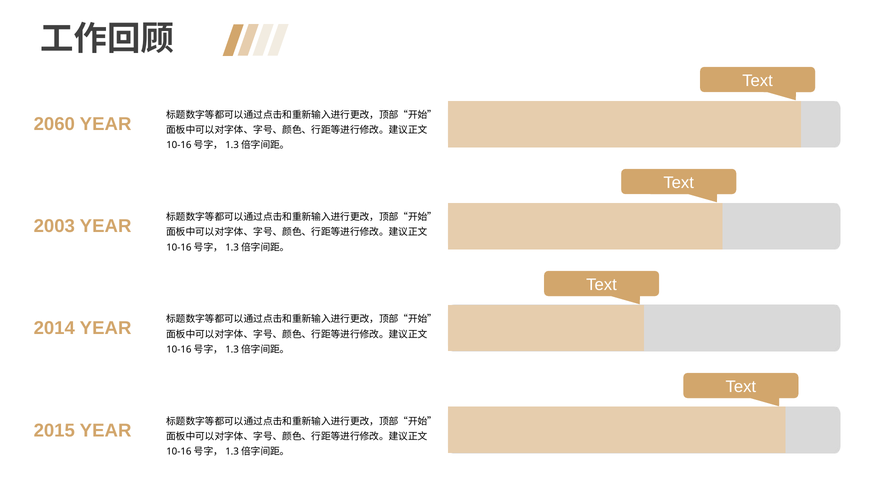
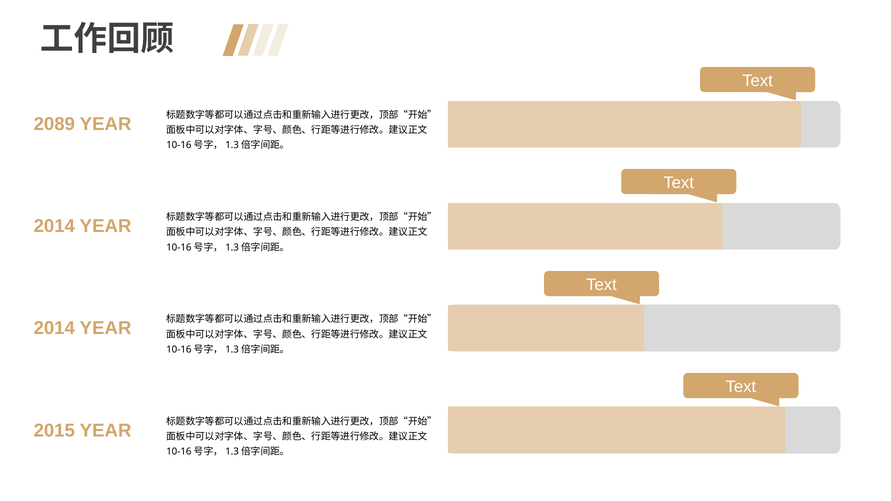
2060: 2060 -> 2089
2003 at (54, 226): 2003 -> 2014
